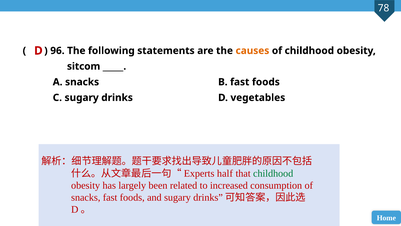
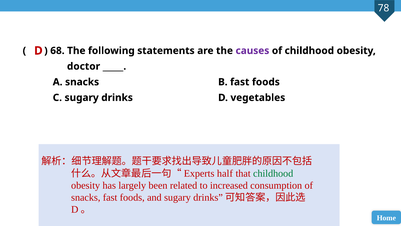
96: 96 -> 68
causes colour: orange -> purple
sitcom: sitcom -> doctor
